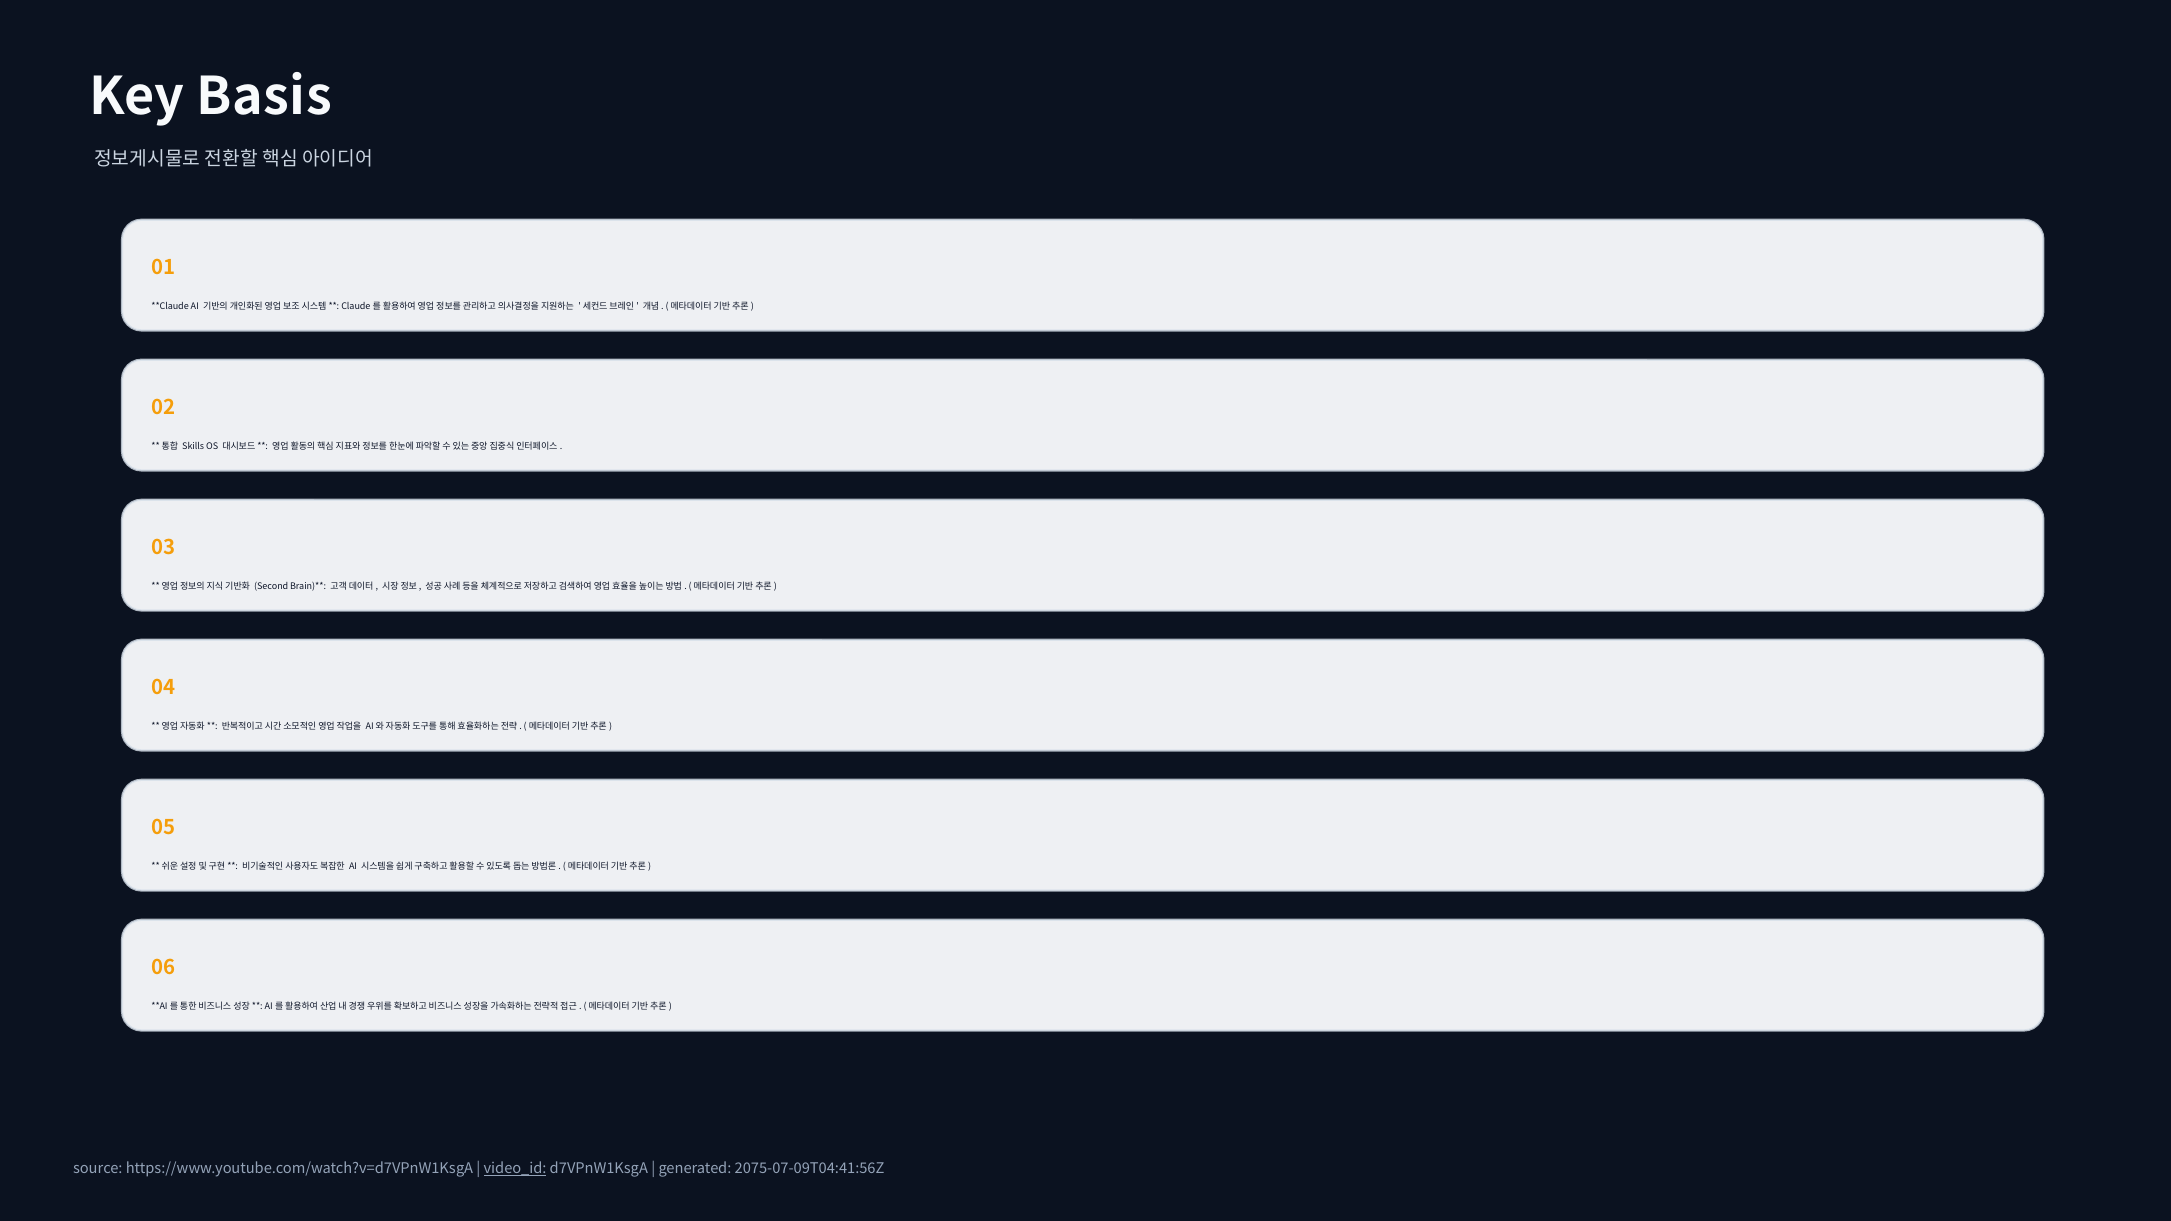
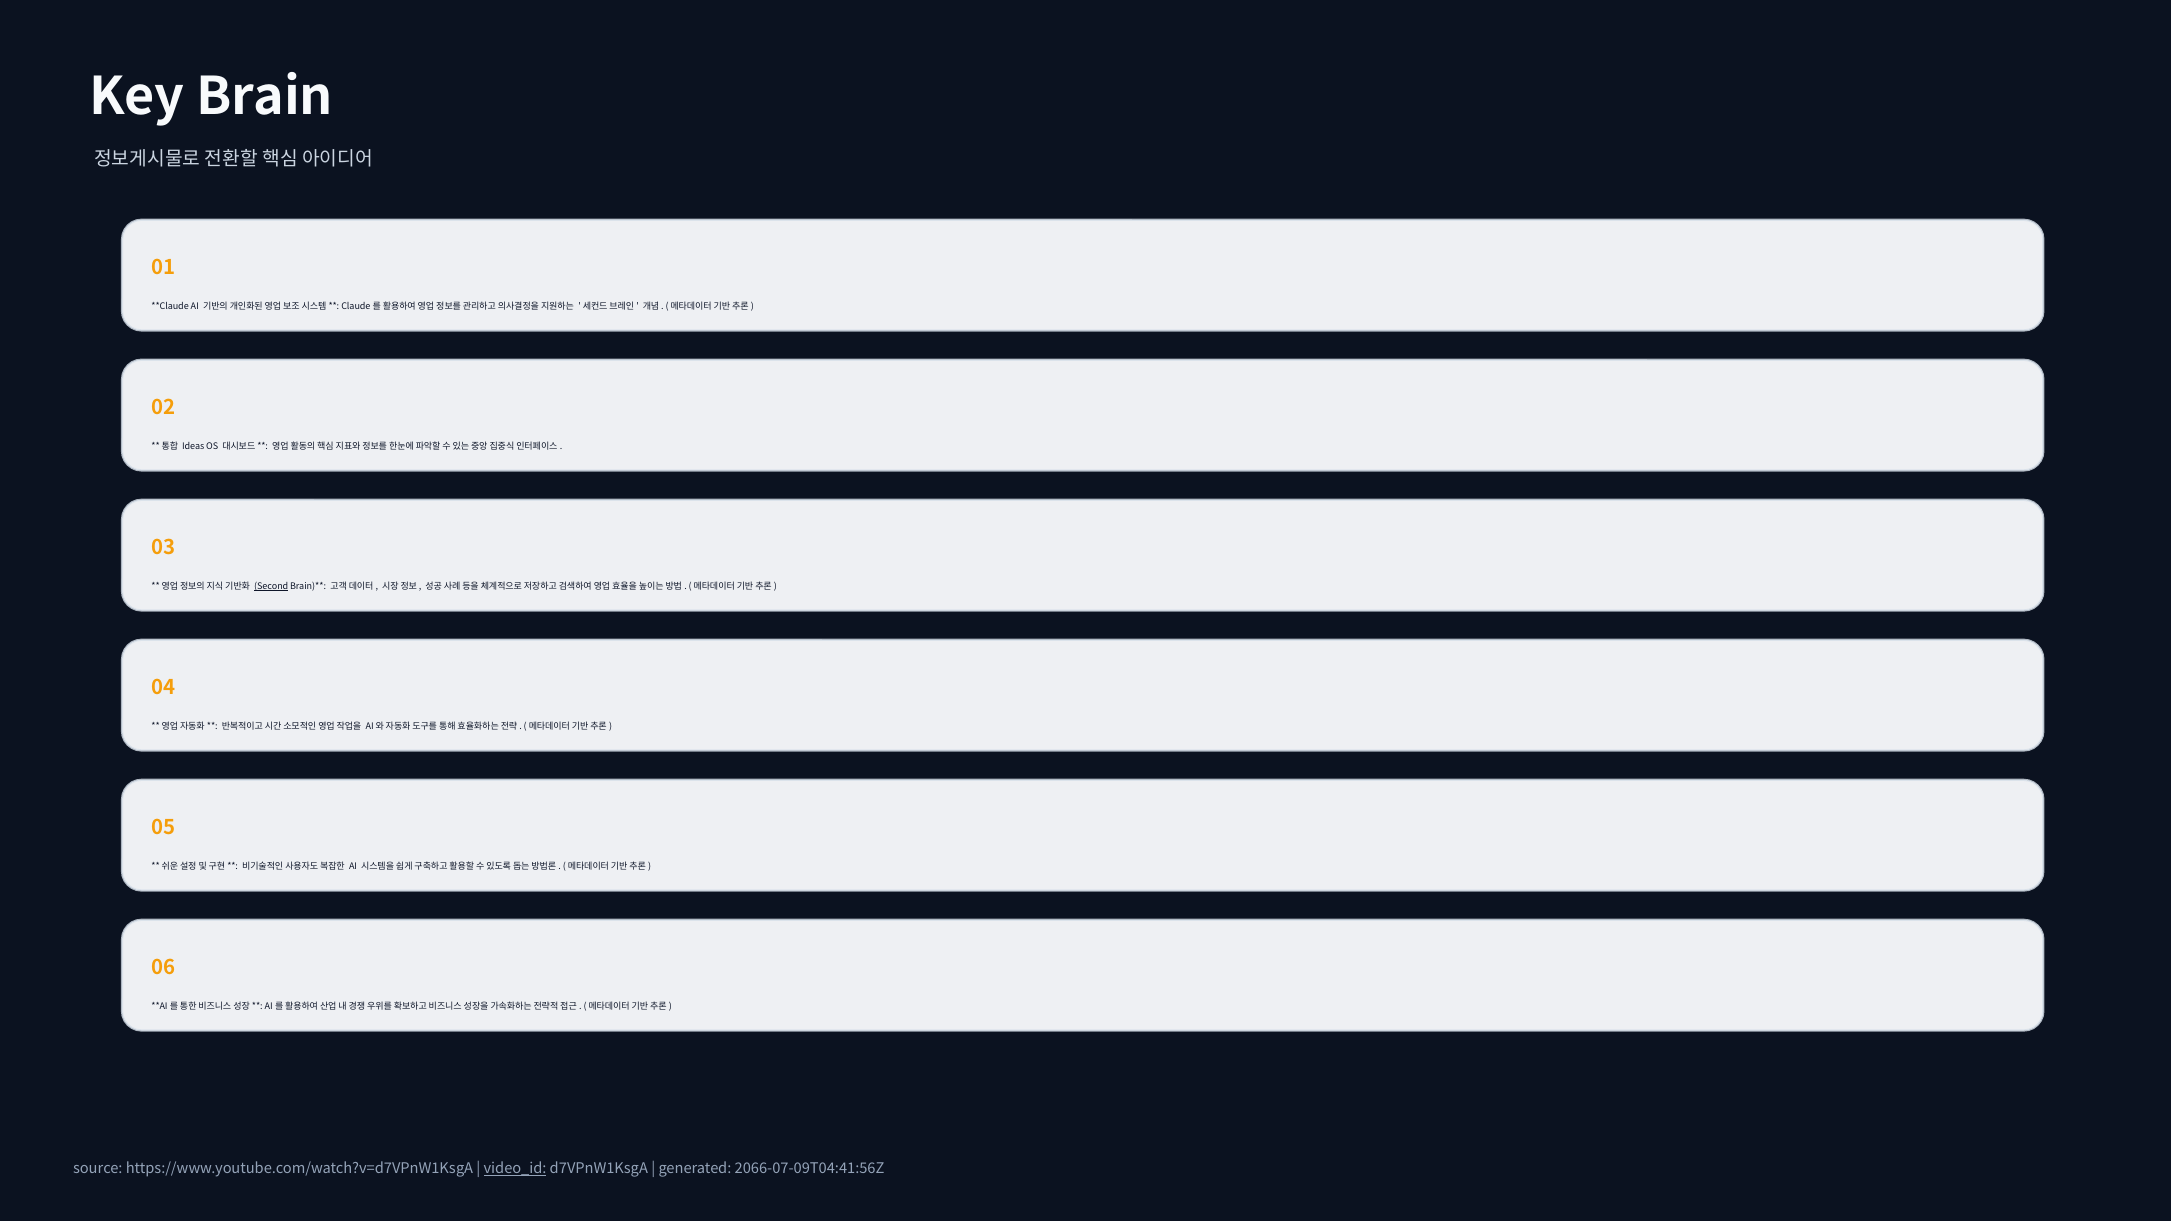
Basis: Basis -> Brain
Skills: Skills -> Ideas
Second underline: none -> present
2075-07-09T04:41:56Z: 2075-07-09T04:41:56Z -> 2066-07-09T04:41:56Z
